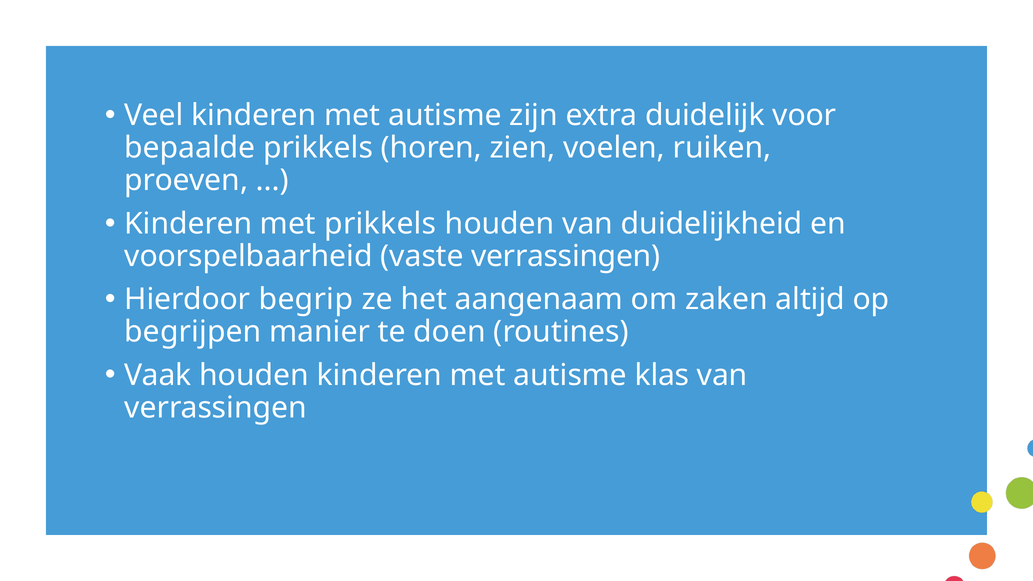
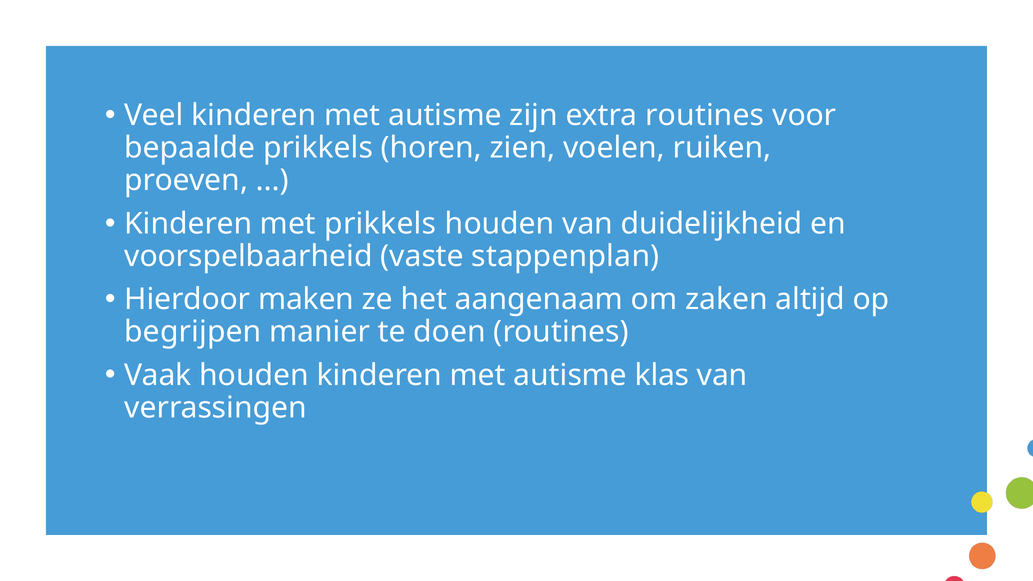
extra duidelijk: duidelijk -> routines
vaste verrassingen: verrassingen -> stappenplan
begrip: begrip -> maken
